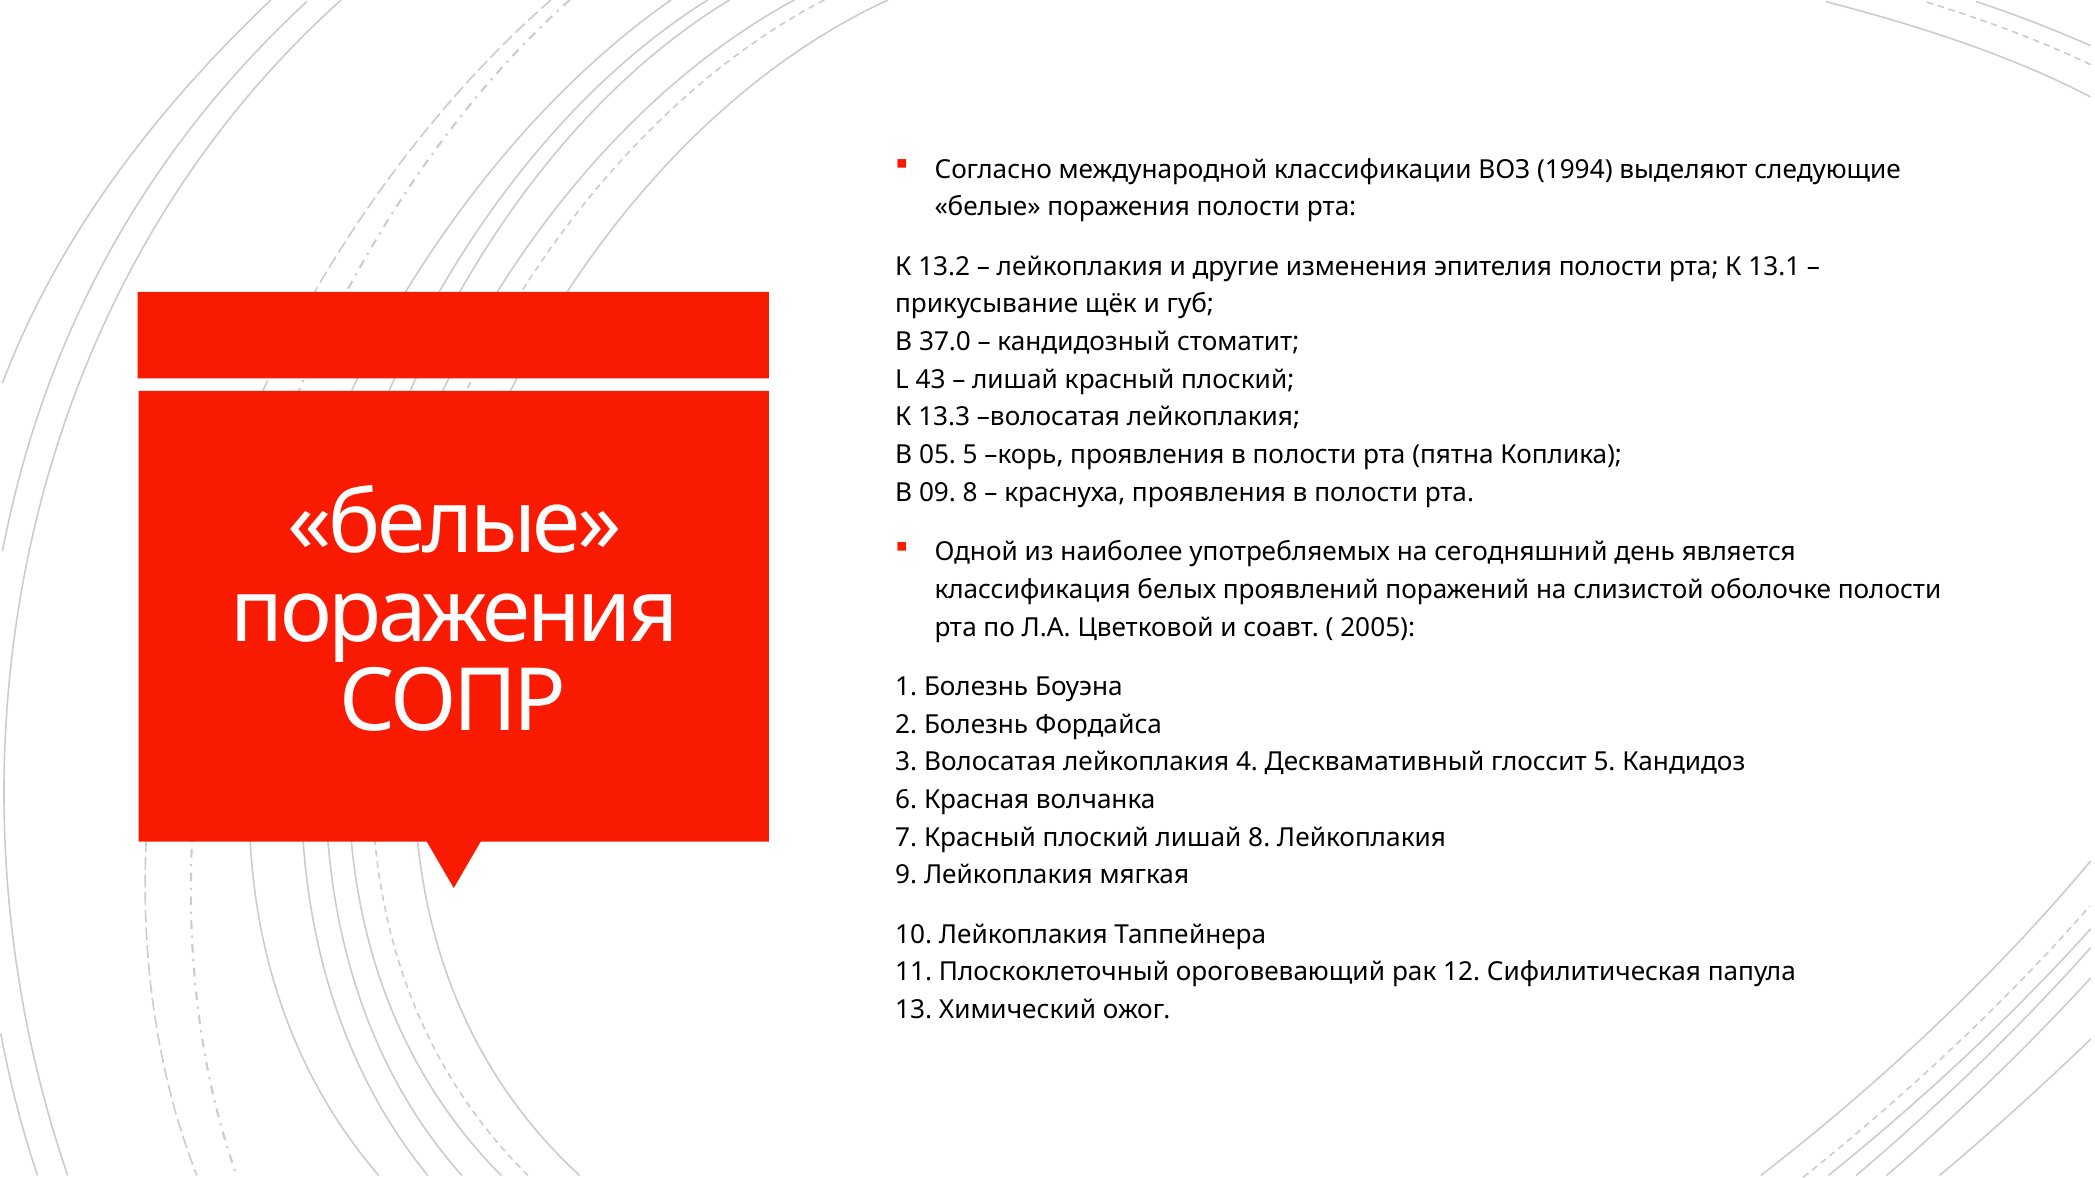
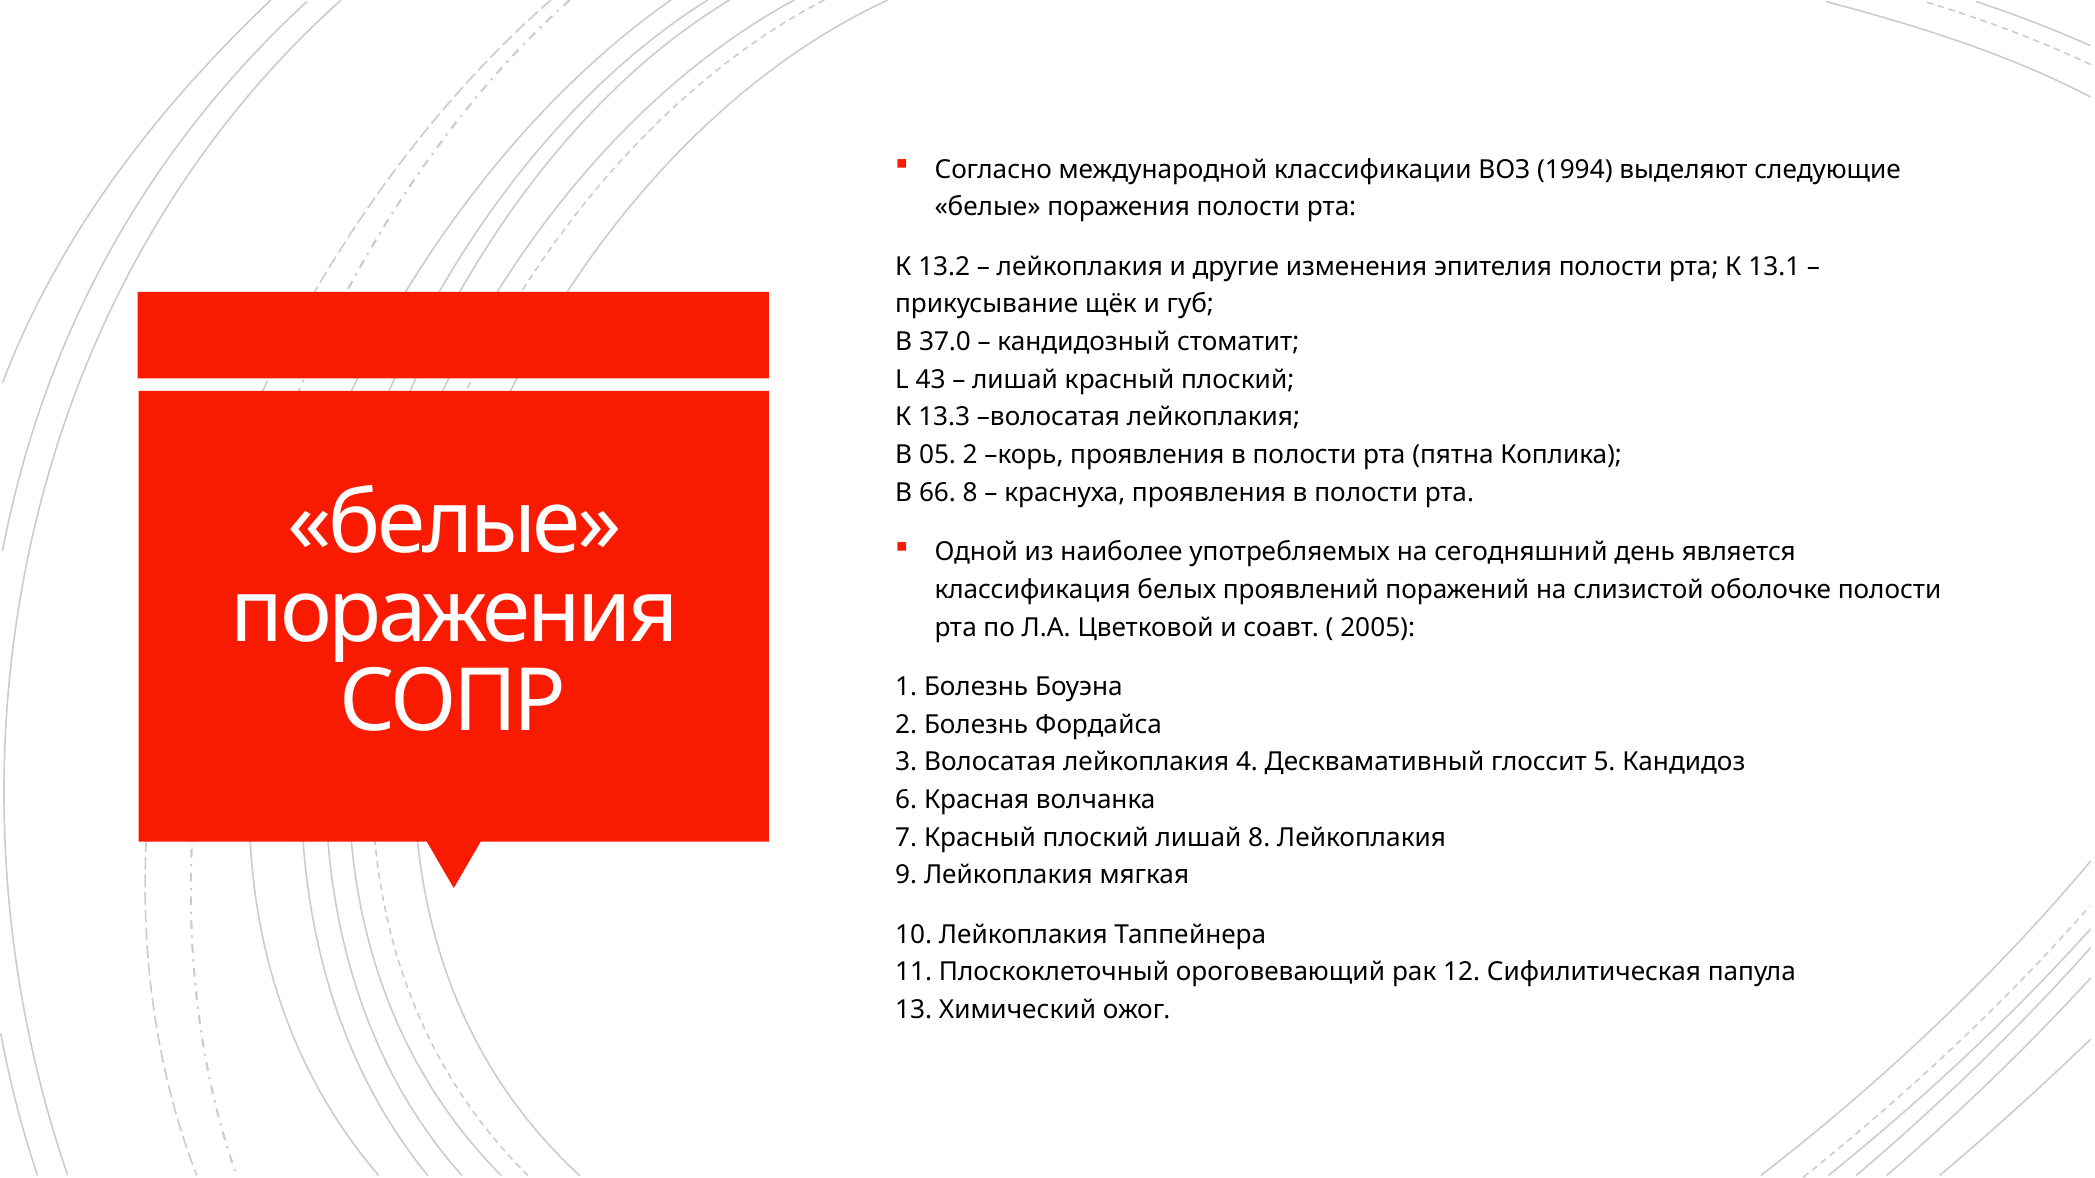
05 5: 5 -> 2
09: 09 -> 66
